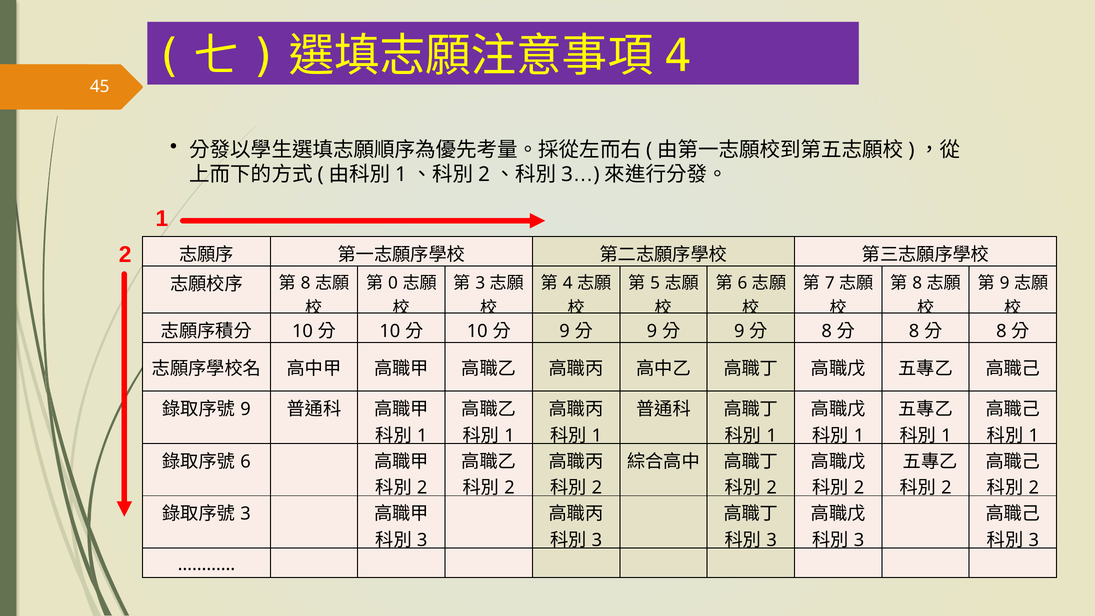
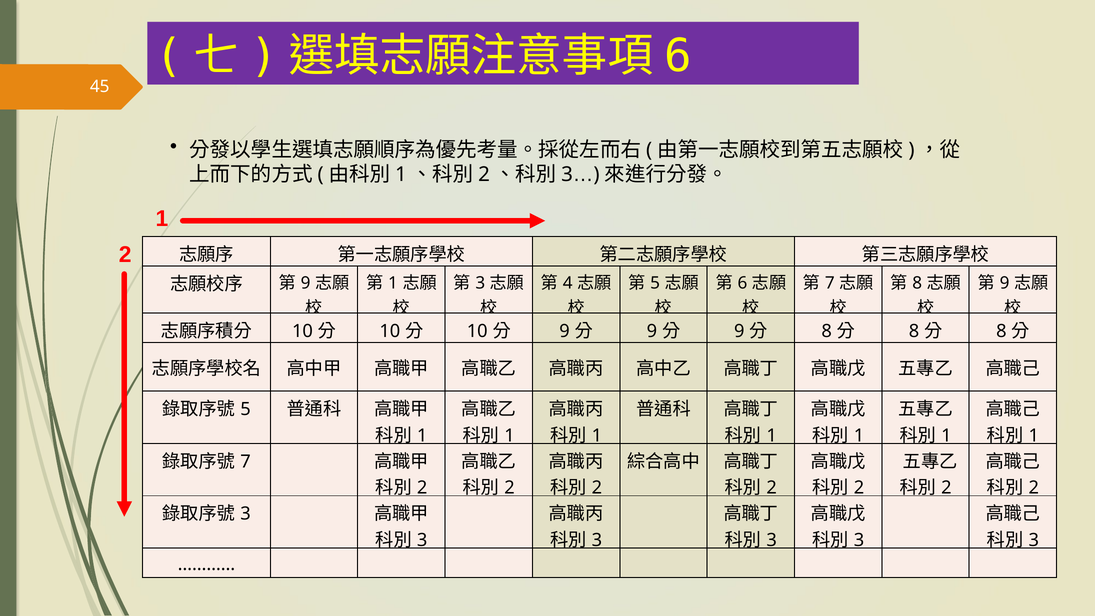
4 at (678, 56): 4 -> 6
0 at (393, 283): 0 -> 1
8 at (306, 283): 8 -> 9
9 at (245, 409): 9 -> 5
6 at (245, 461): 6 -> 7
